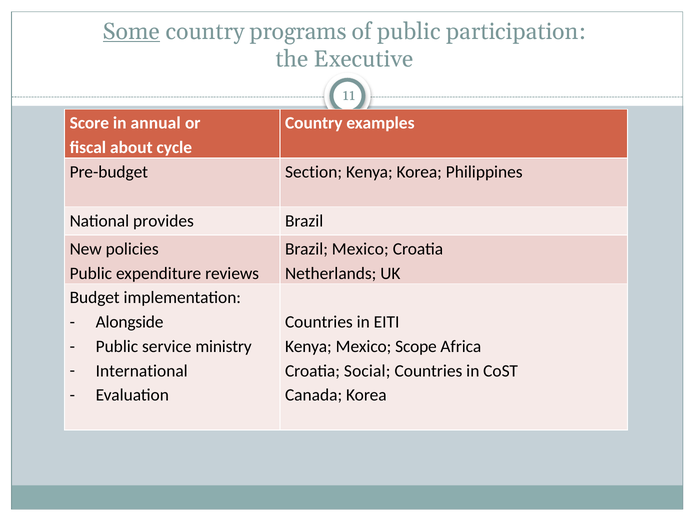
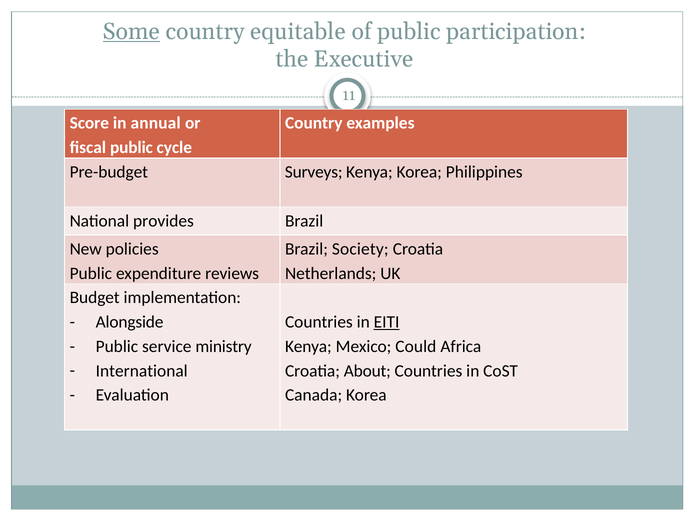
programs: programs -> equitable
fiscal about: about -> public
Section: Section -> Surveys
Brazil Mexico: Mexico -> Society
EITI underline: none -> present
Scope: Scope -> Could
Social: Social -> About
